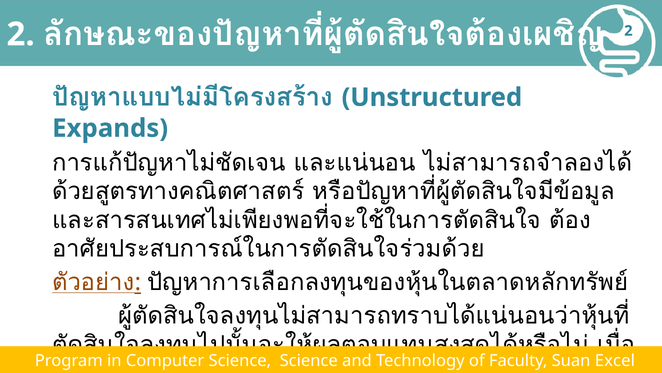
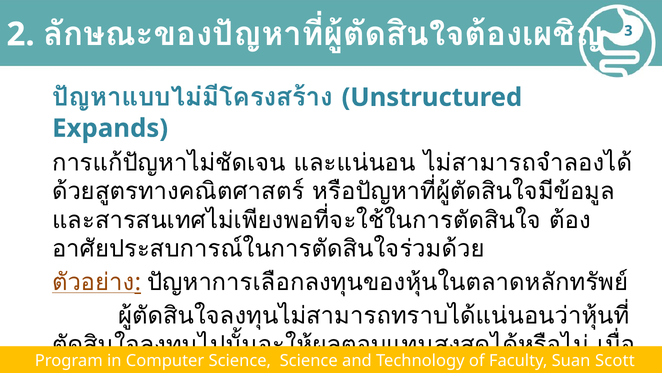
2 at (628, 31): 2 -> 3
Excel: Excel -> Scott
